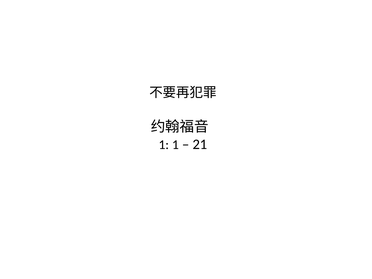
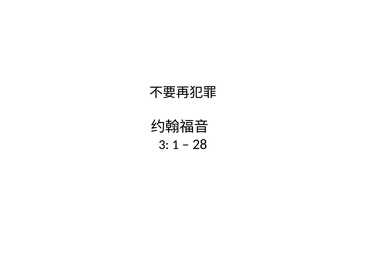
1 at (164, 145): 1 -> 3
21: 21 -> 28
